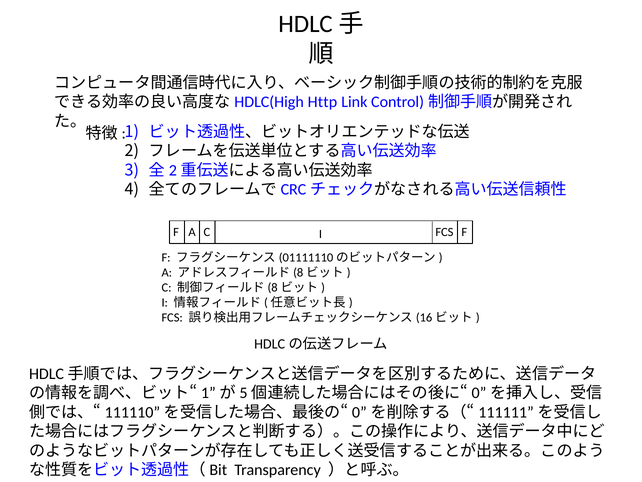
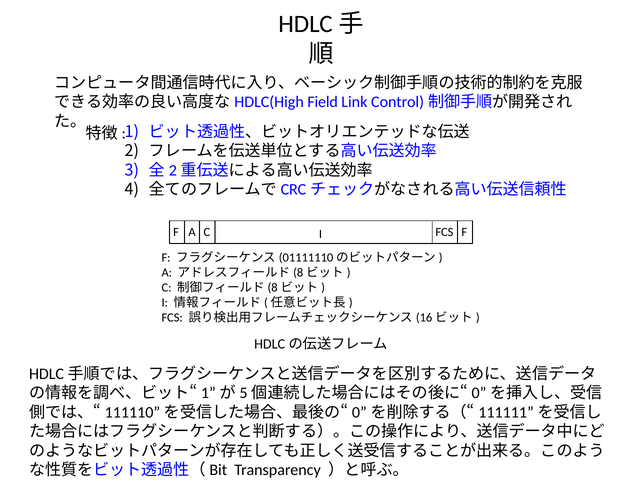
Http: Http -> Field
